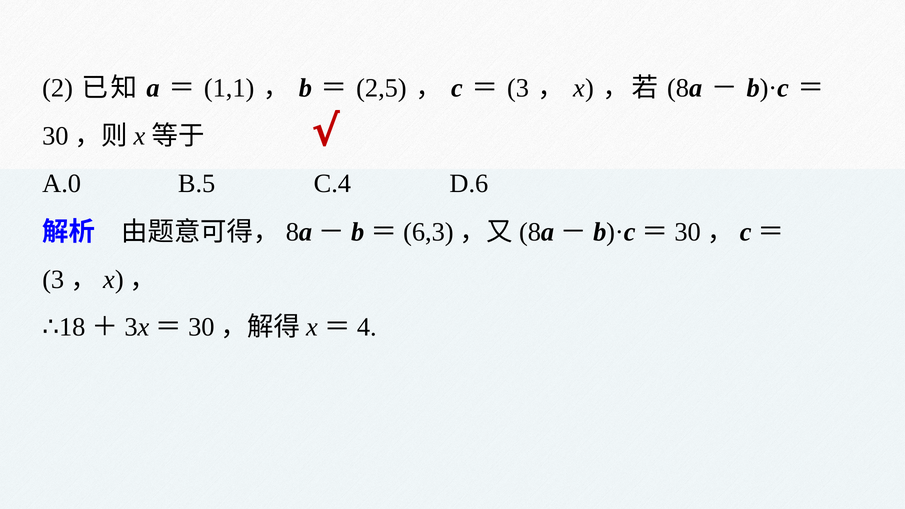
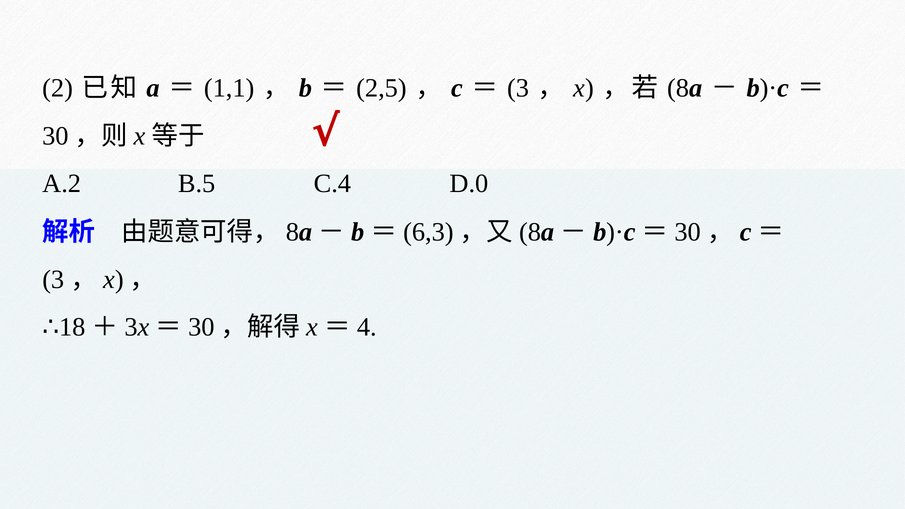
A.0: A.0 -> A.2
D.6: D.6 -> D.0
